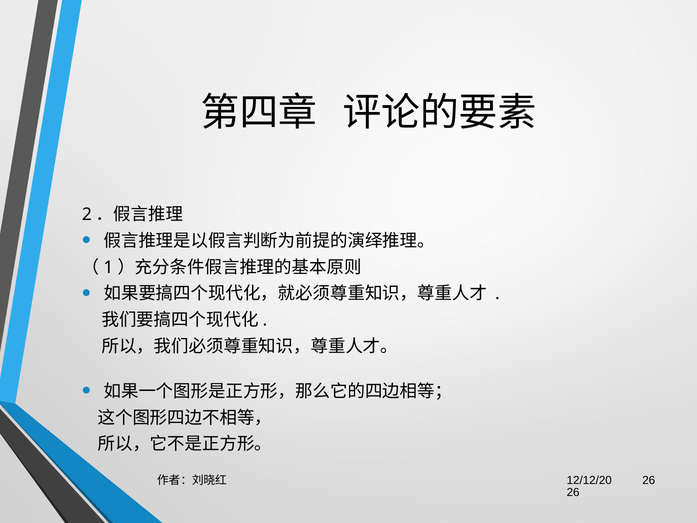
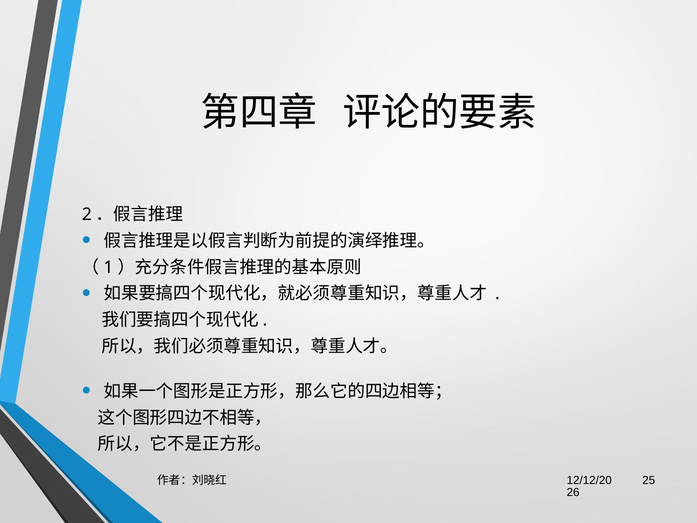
26 at (649, 480): 26 -> 25
